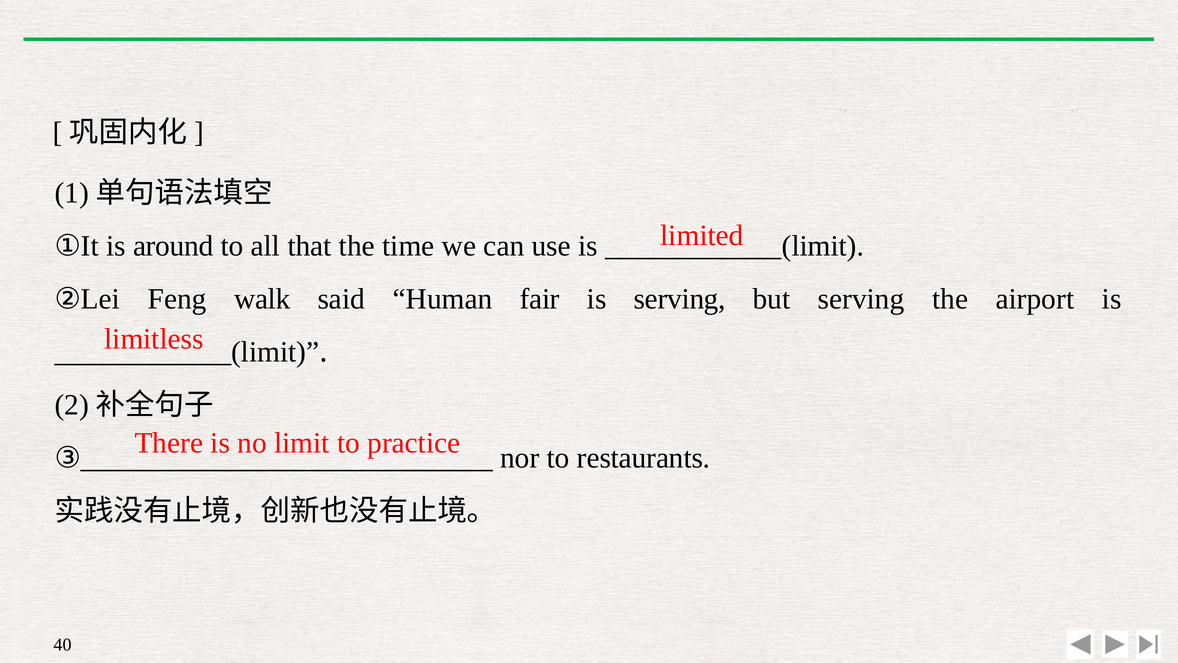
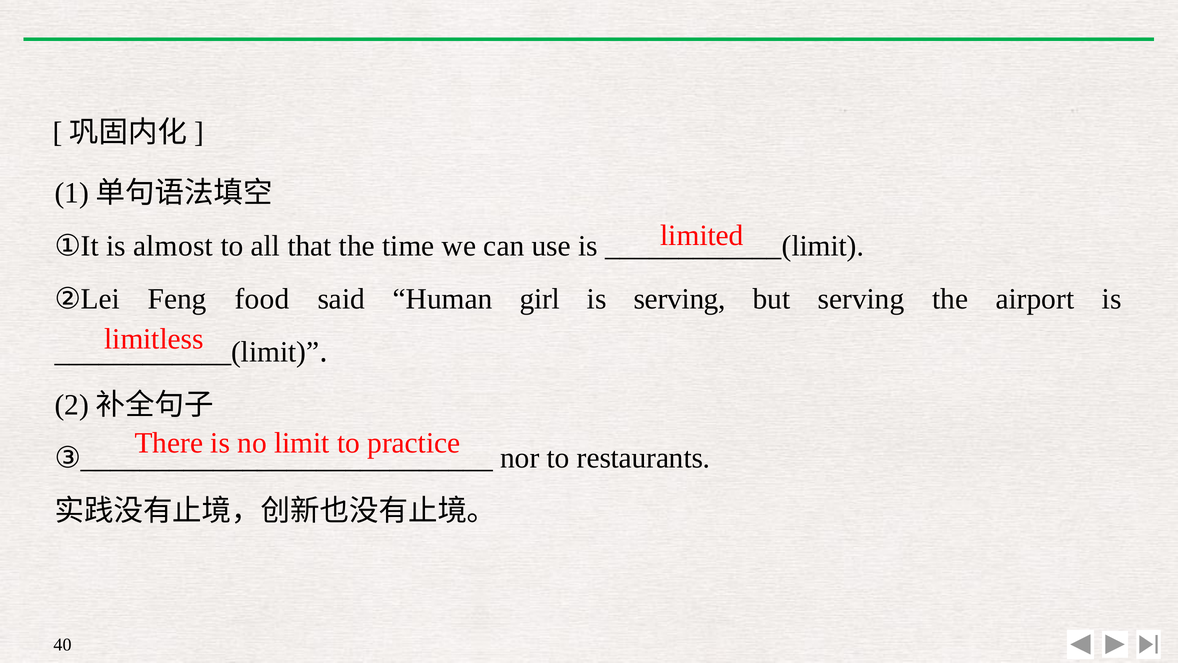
around: around -> almost
walk: walk -> food
fair: fair -> girl
